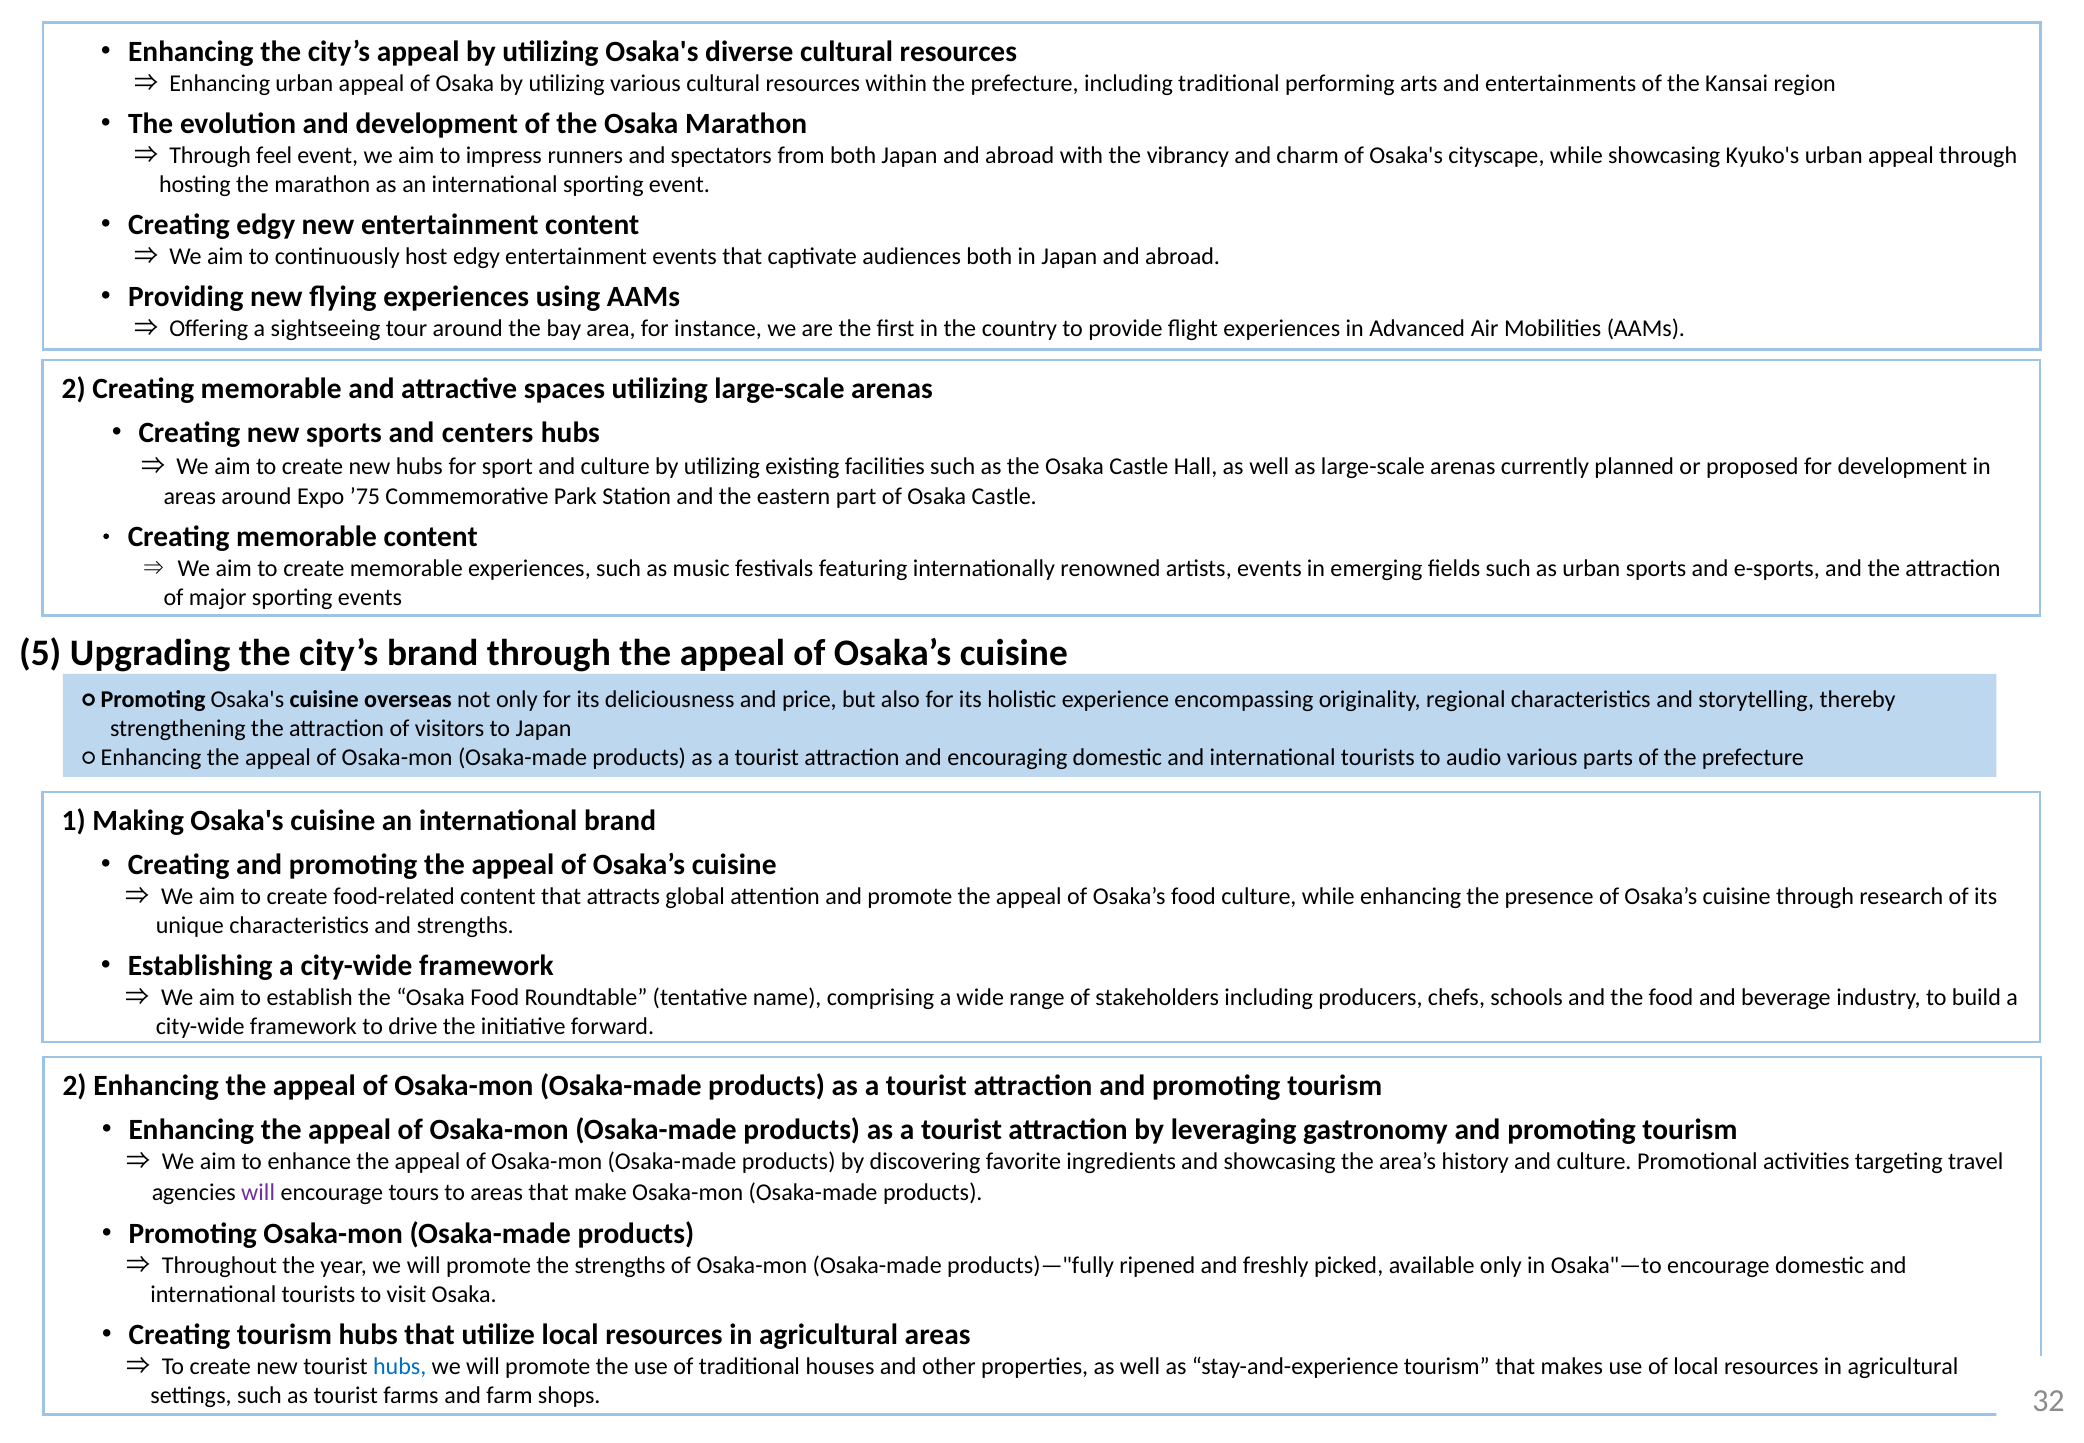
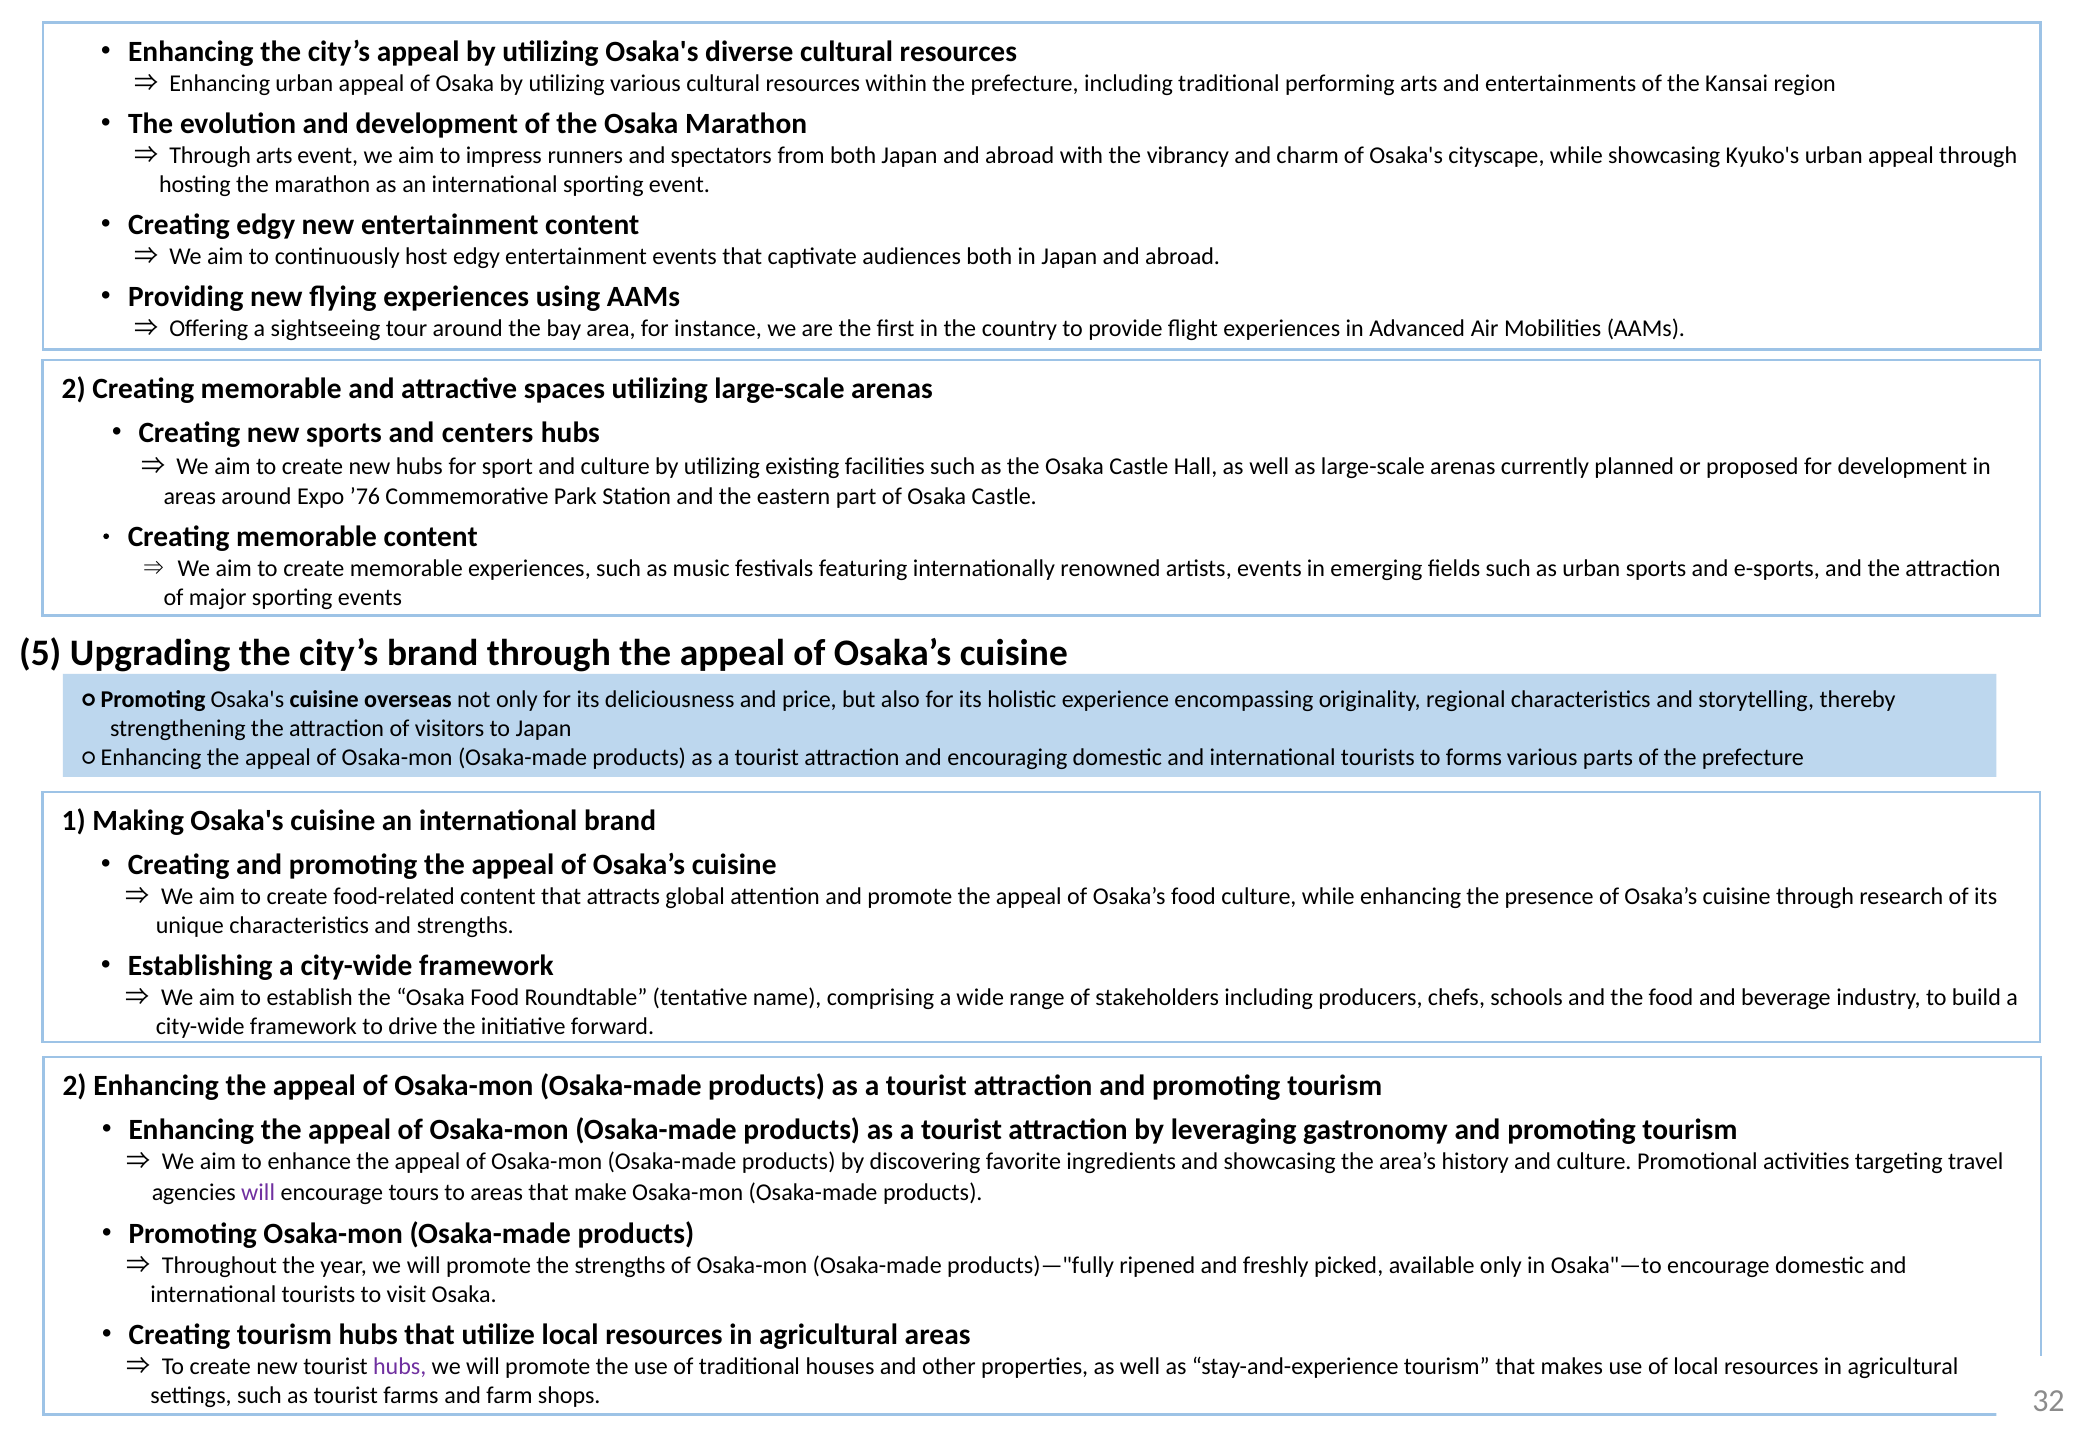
Through feel: feel -> arts
’75: ’75 -> ’76
audio: audio -> forms
hubs at (400, 1367) colour: blue -> purple
